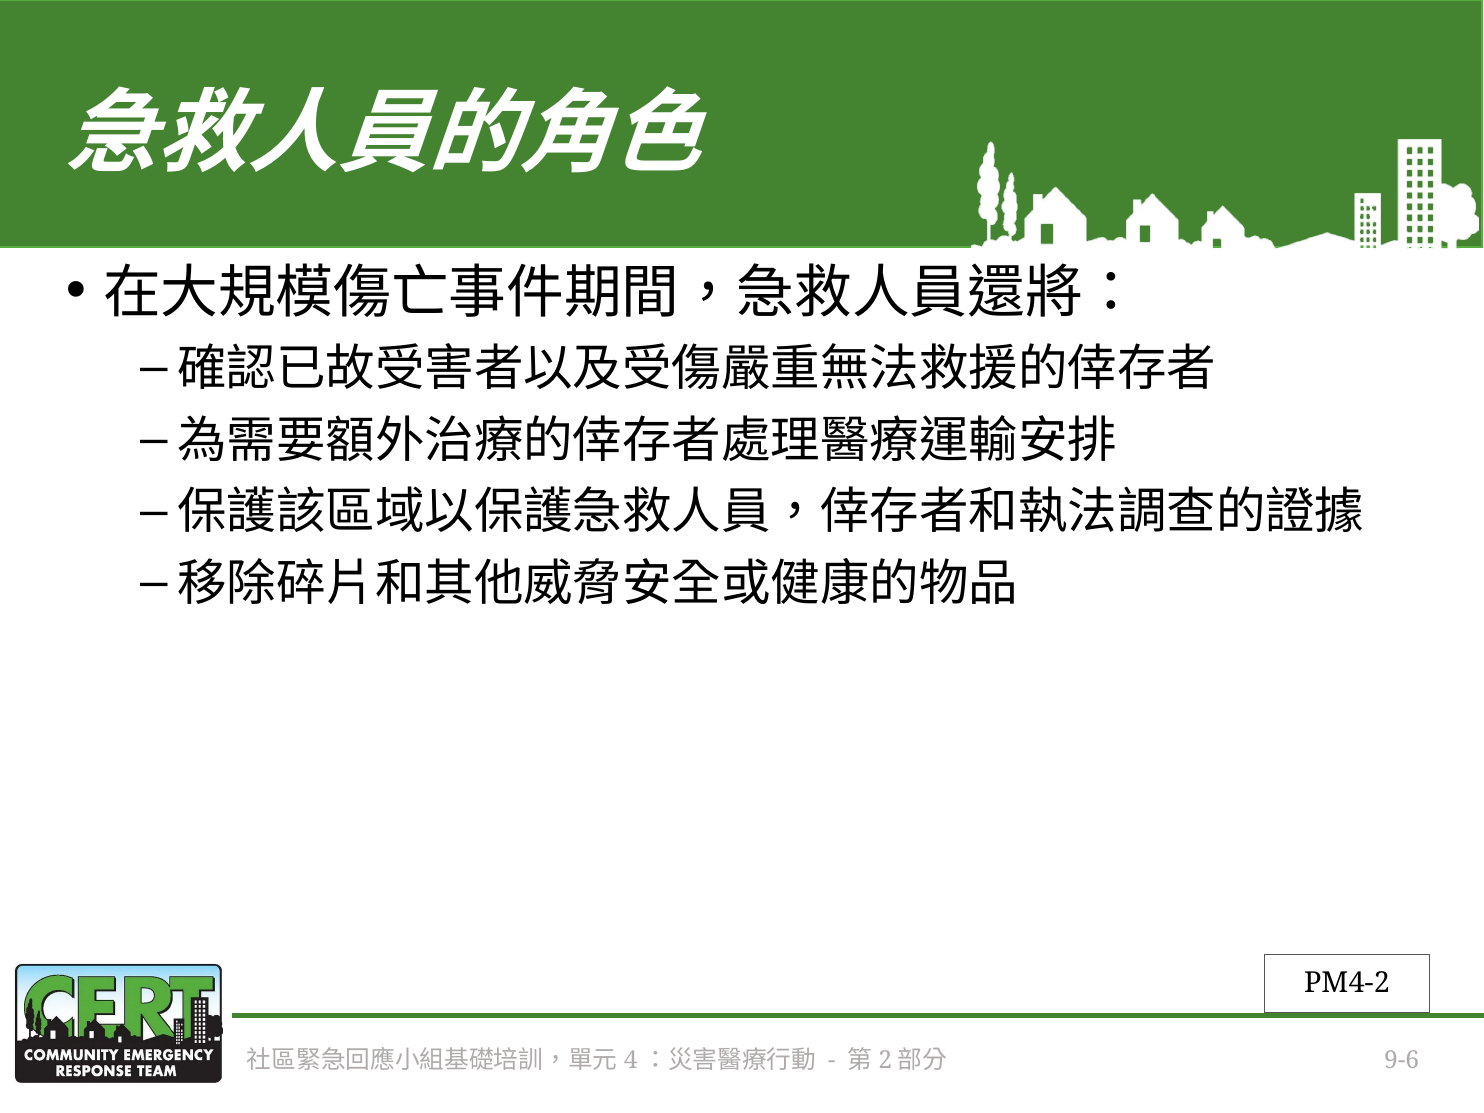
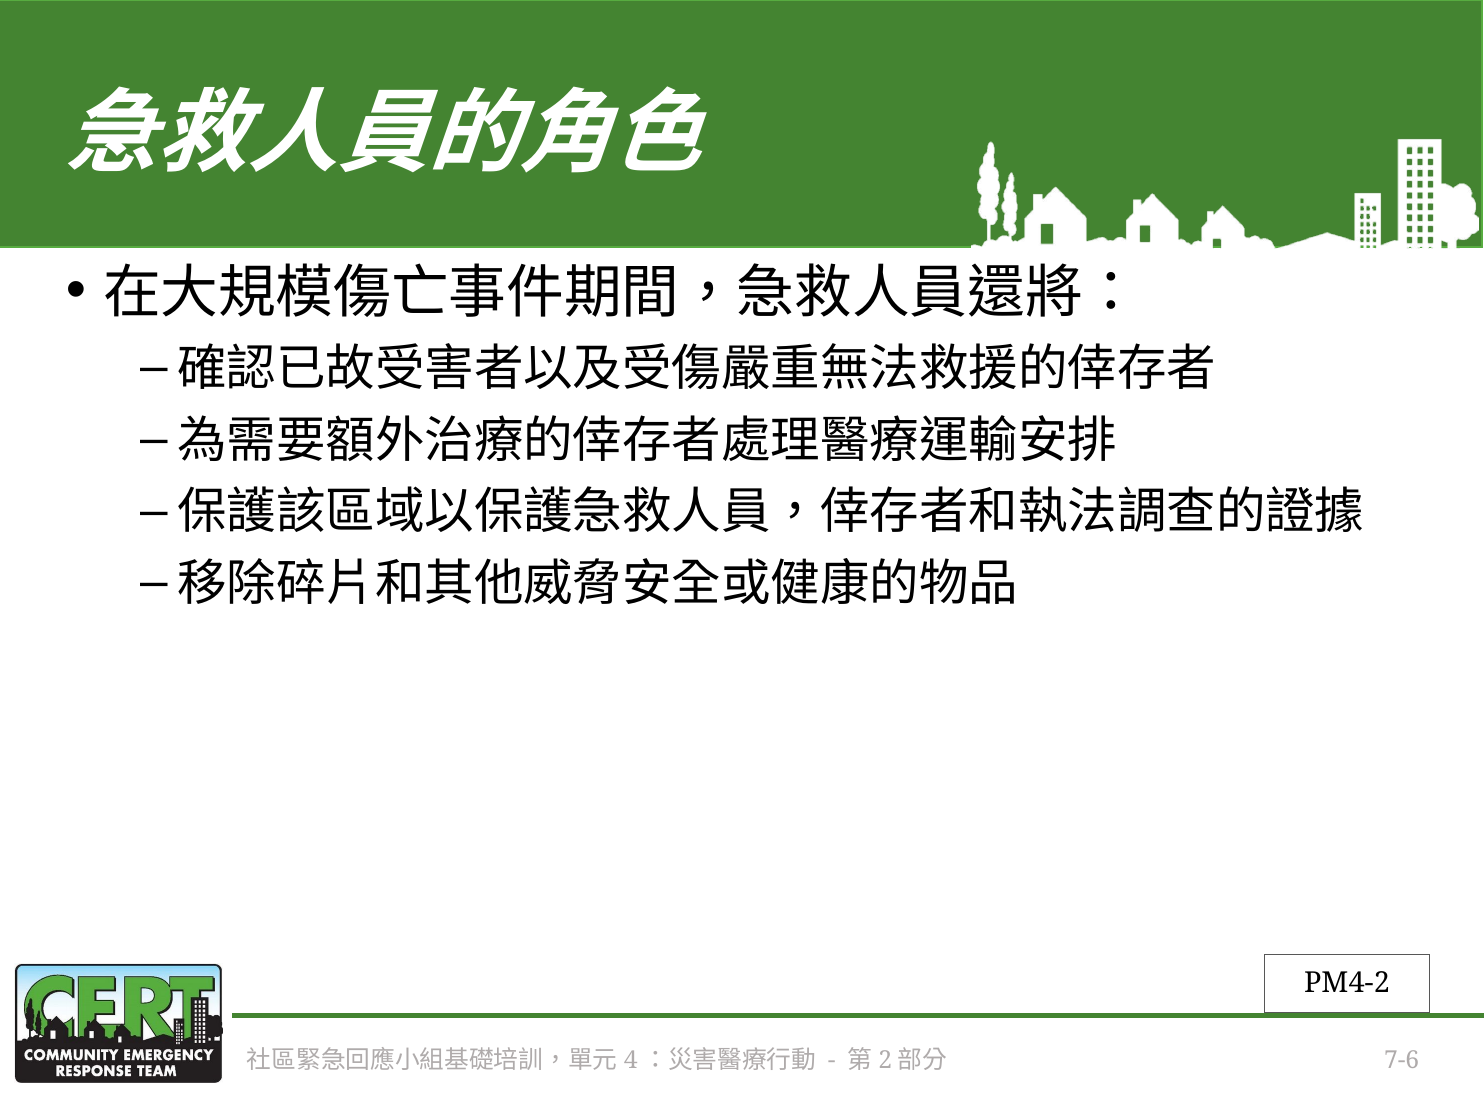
9-6: 9-6 -> 7-6
